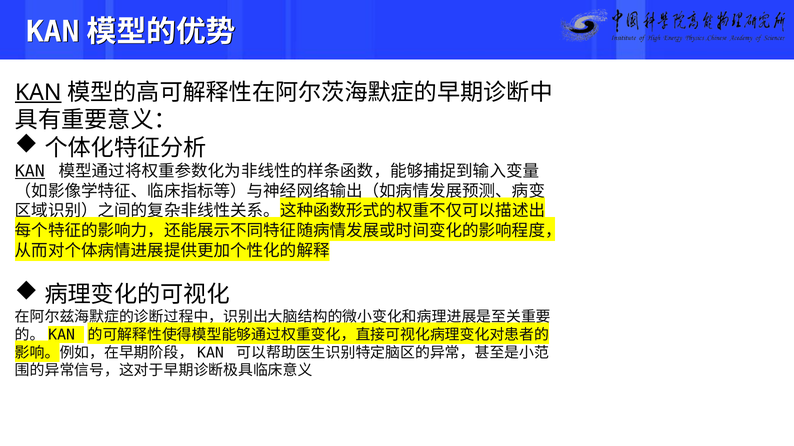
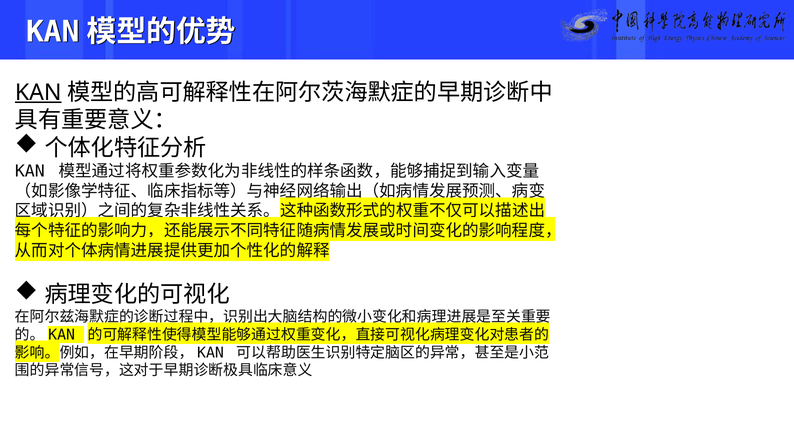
KAN at (30, 172) underline: present -> none
